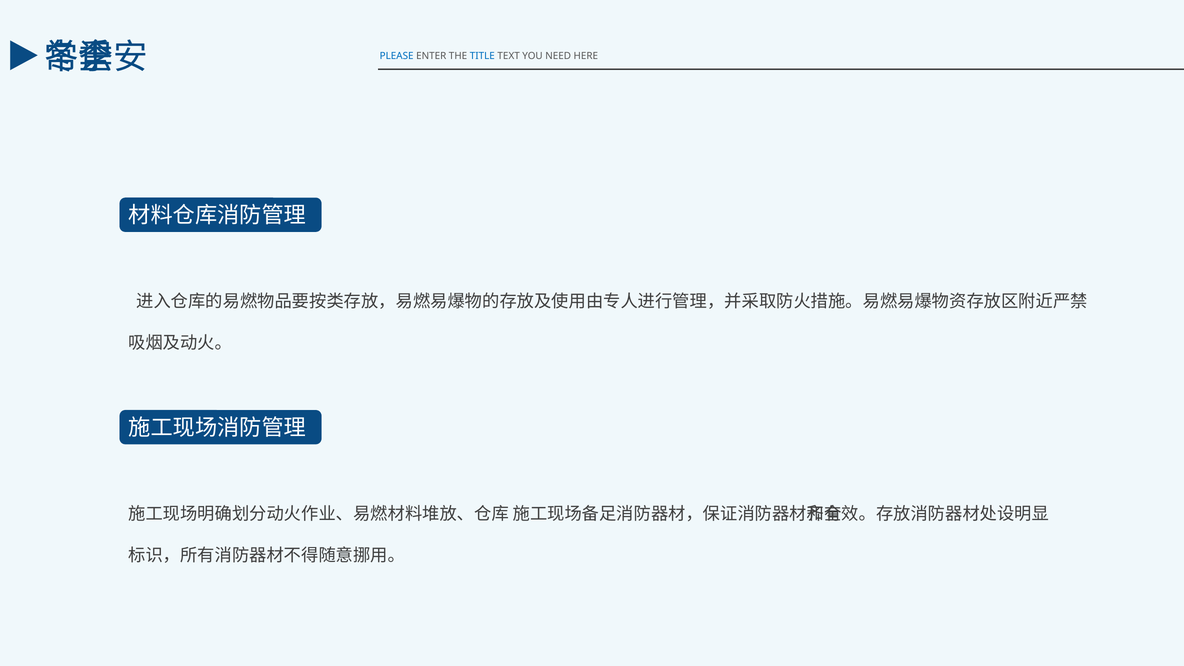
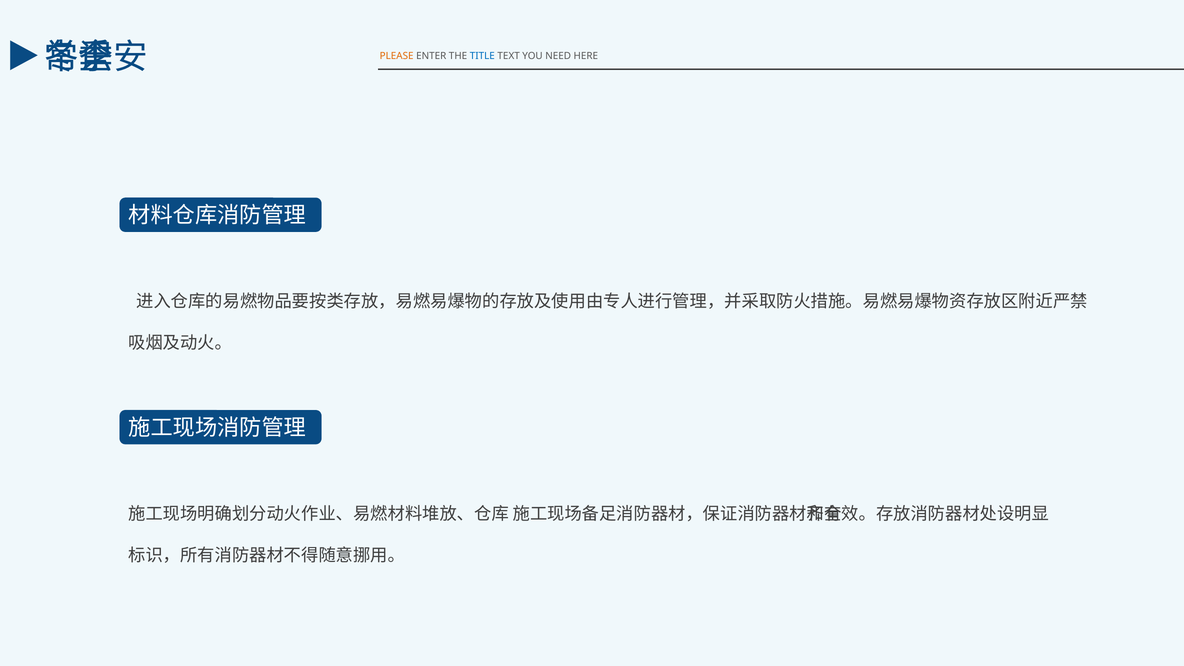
PLEASE colour: blue -> orange
